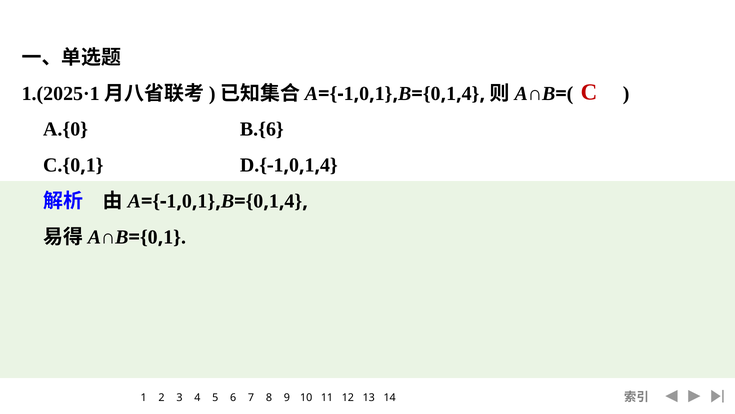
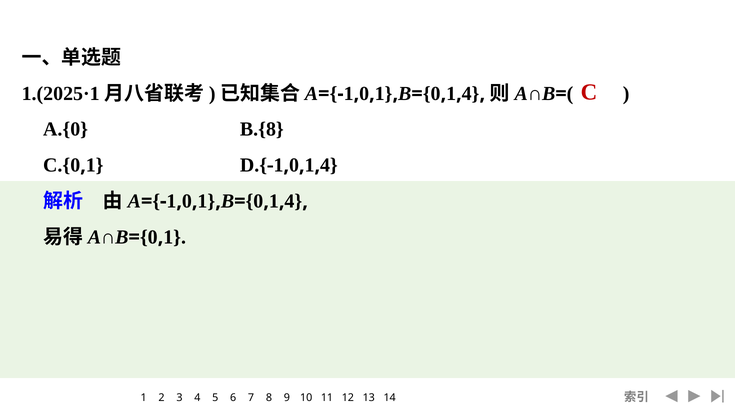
B.{6: B.{6 -> B.{8
